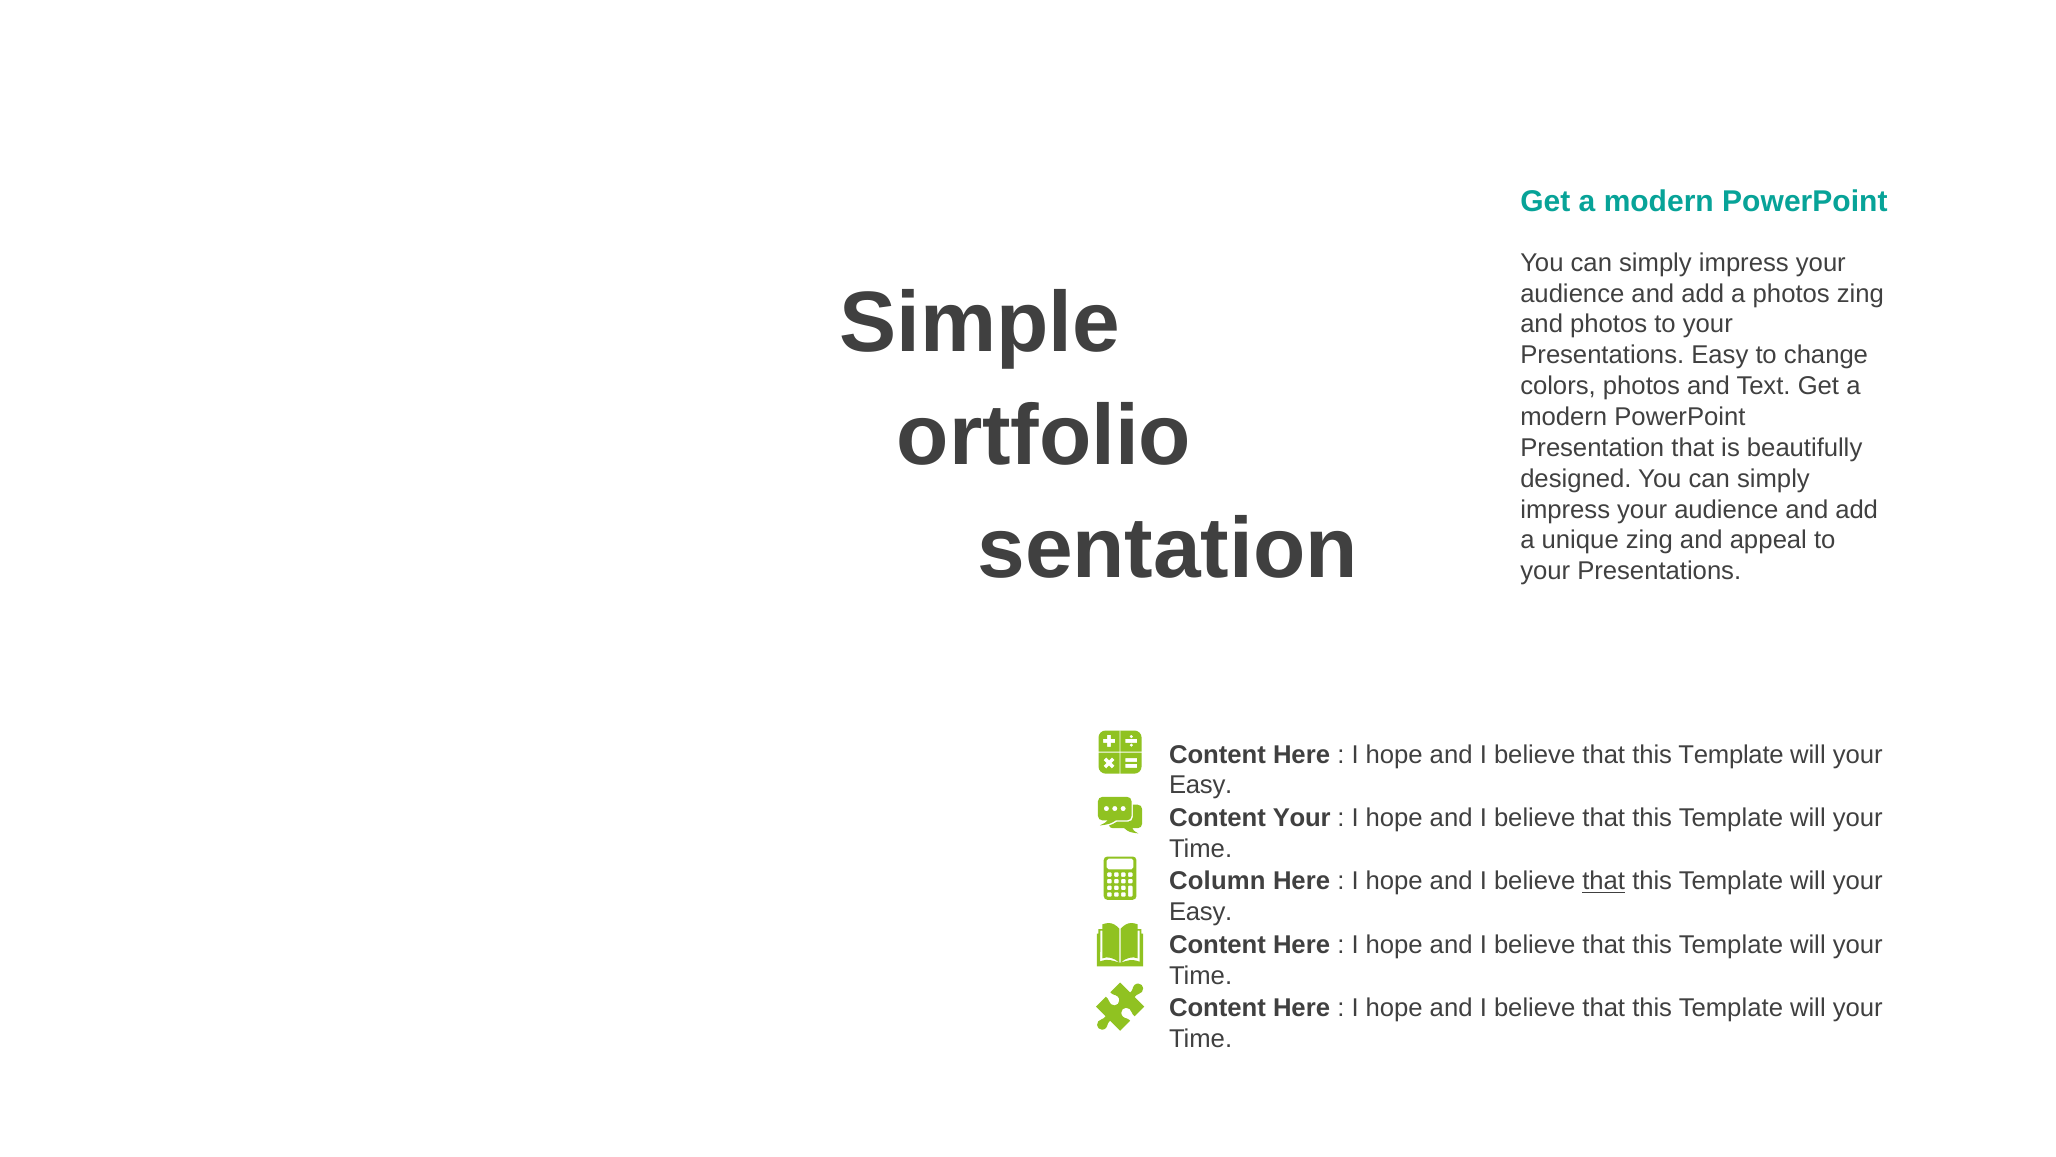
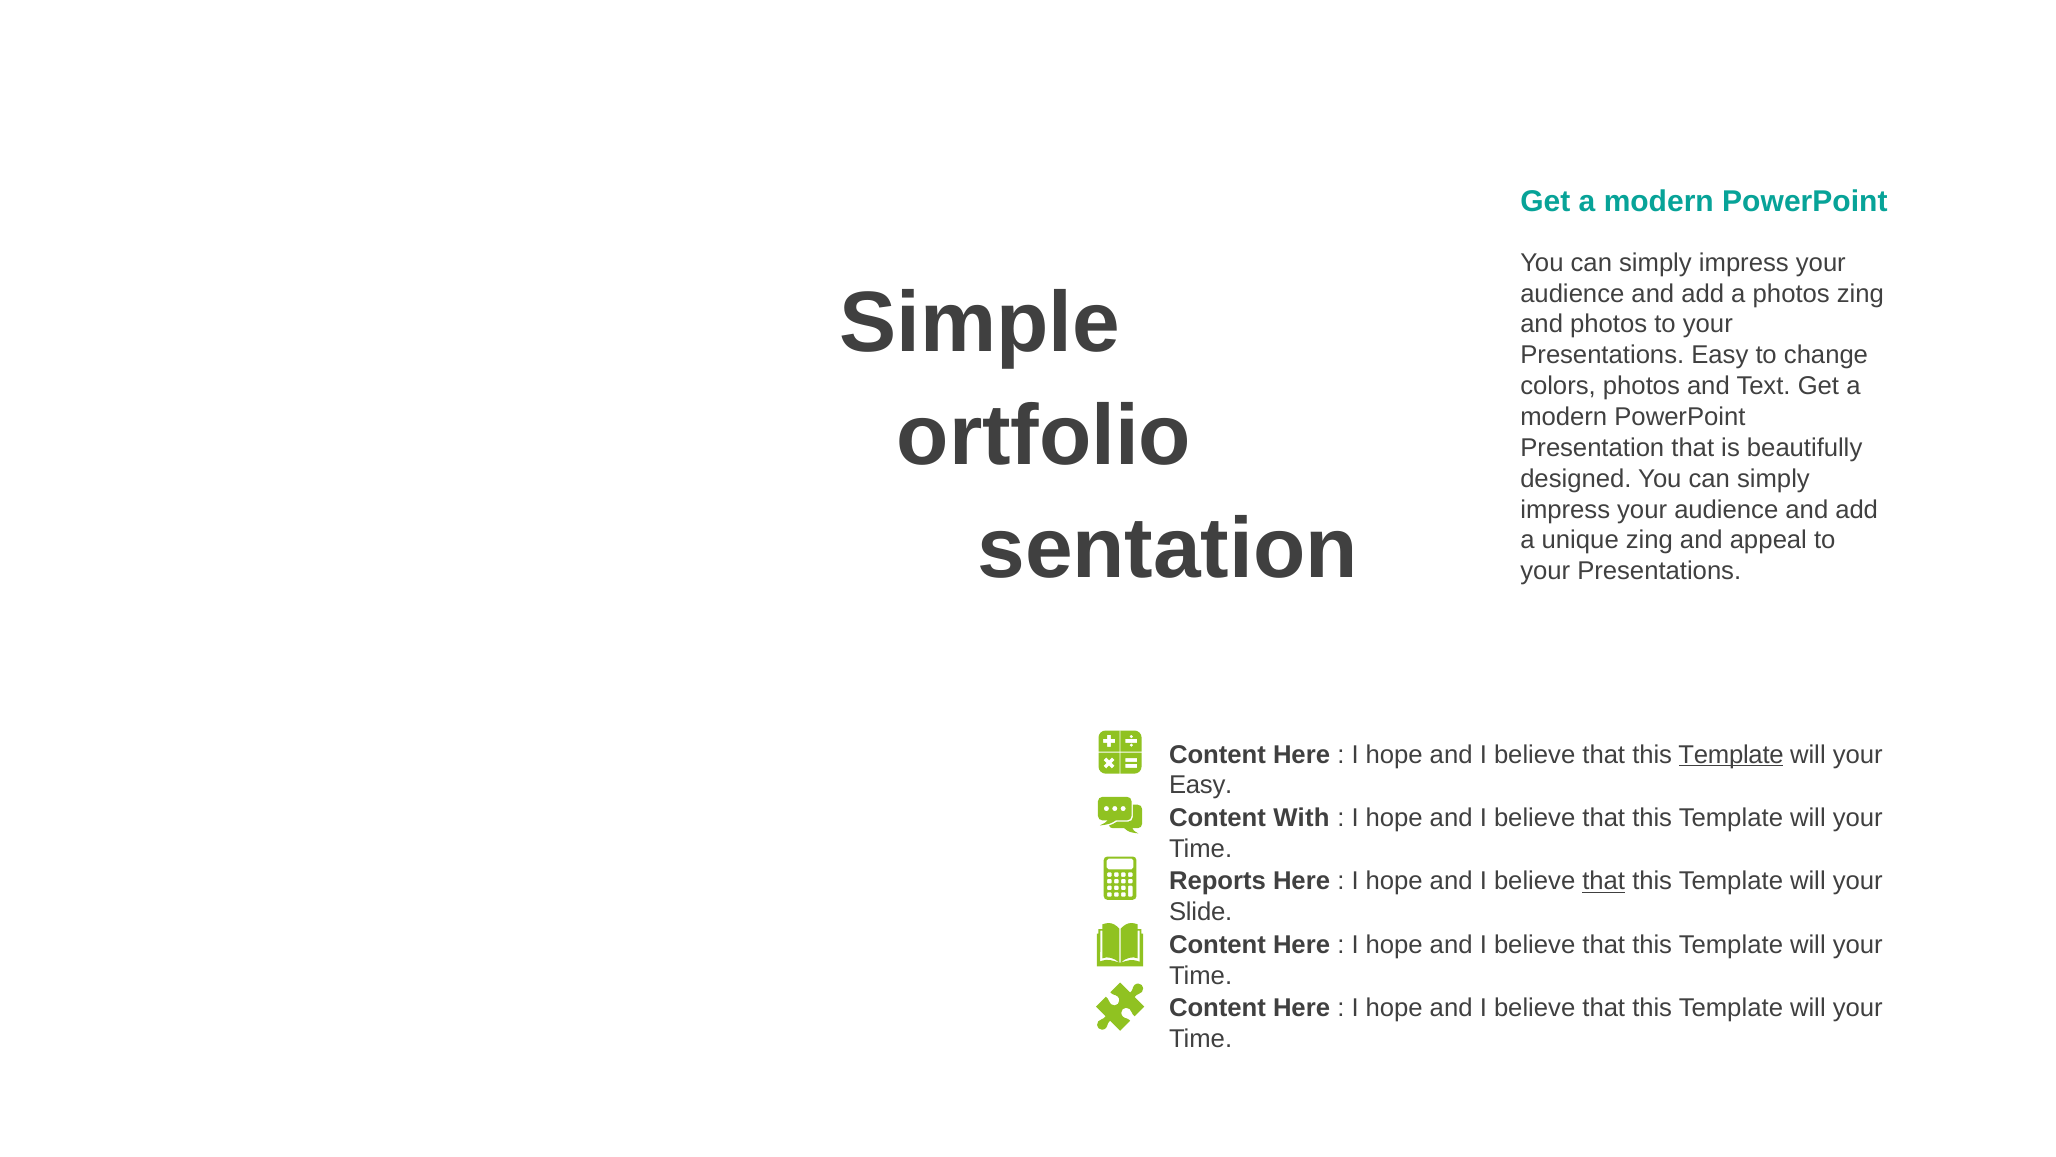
Template at (1731, 754) underline: none -> present
Content Your: Your -> With
Column: Column -> Reports
Easy at (1201, 912): Easy -> Slide
